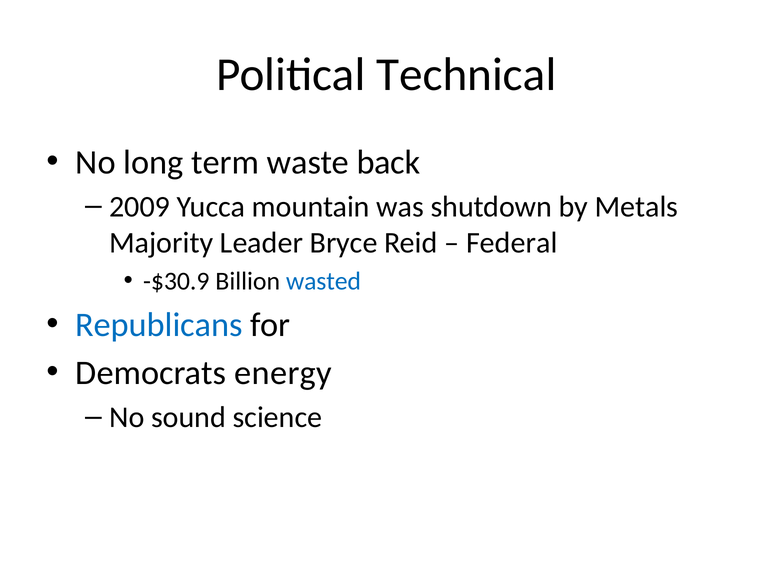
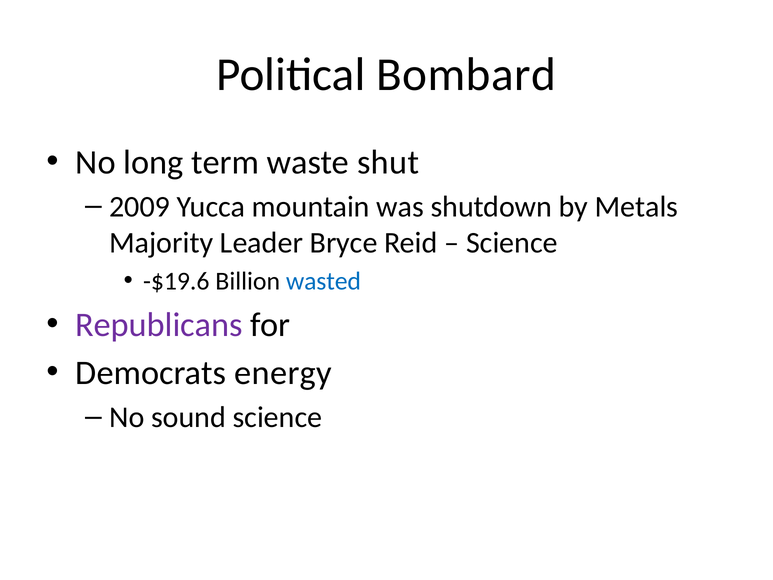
Technical: Technical -> Bombard
back: back -> shut
Federal at (512, 243): Federal -> Science
-$30.9: -$30.9 -> -$19.6
Republicans colour: blue -> purple
